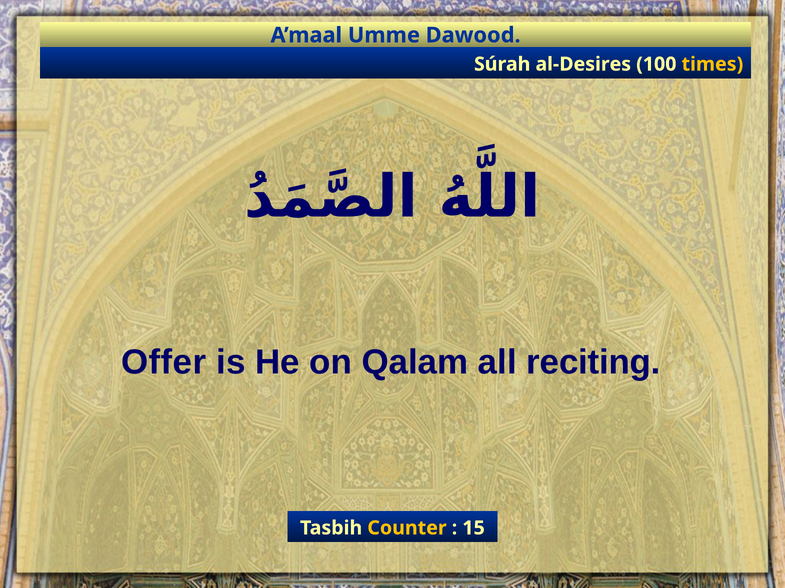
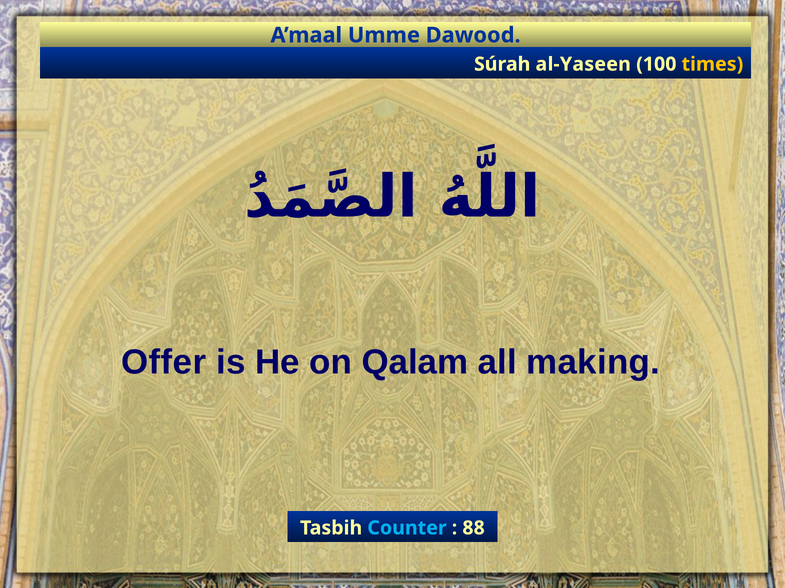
al-Desires: al-Desires -> al-Yaseen
reciting: reciting -> making
Counter colour: yellow -> light blue
15: 15 -> 88
